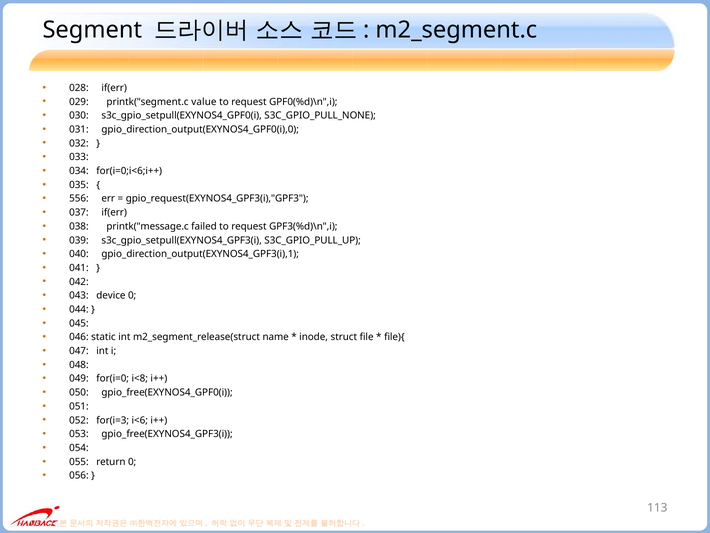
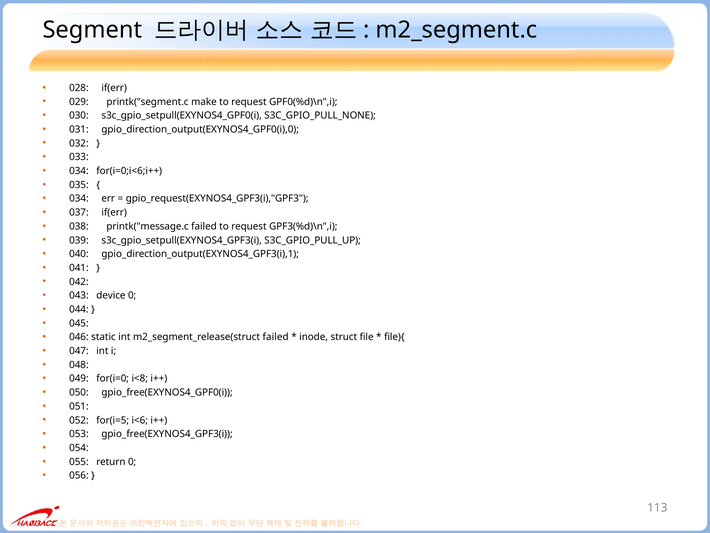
value: value -> make
556 at (79, 199): 556 -> 034
m2_segment_release(struct name: name -> failed
for(i=3: for(i=3 -> for(i=5
